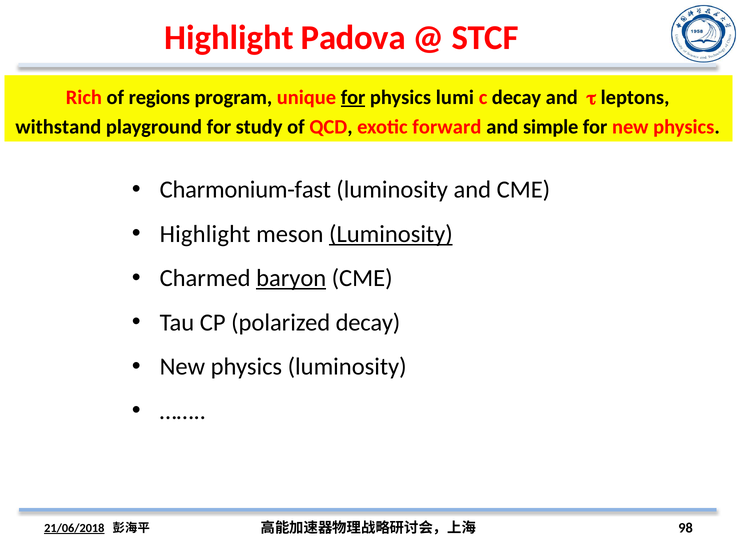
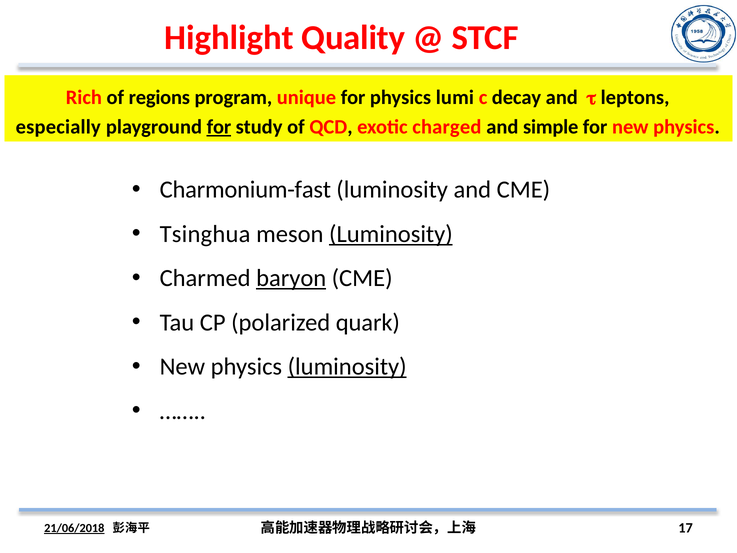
Padova: Padova -> Quality
for at (353, 97) underline: present -> none
withstand: withstand -> especially
for at (219, 127) underline: none -> present
forward: forward -> charged
Highlight at (205, 234): Highlight -> Tsinghua
polarized decay: decay -> quark
luminosity at (347, 367) underline: none -> present
98: 98 -> 17
